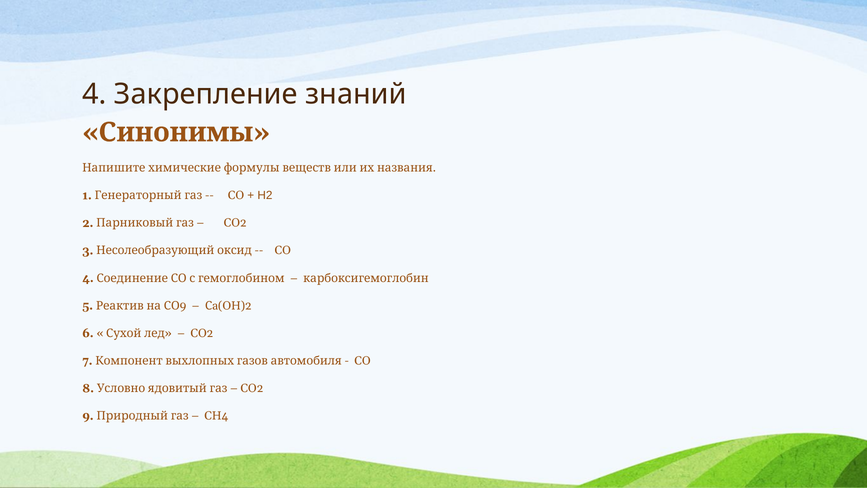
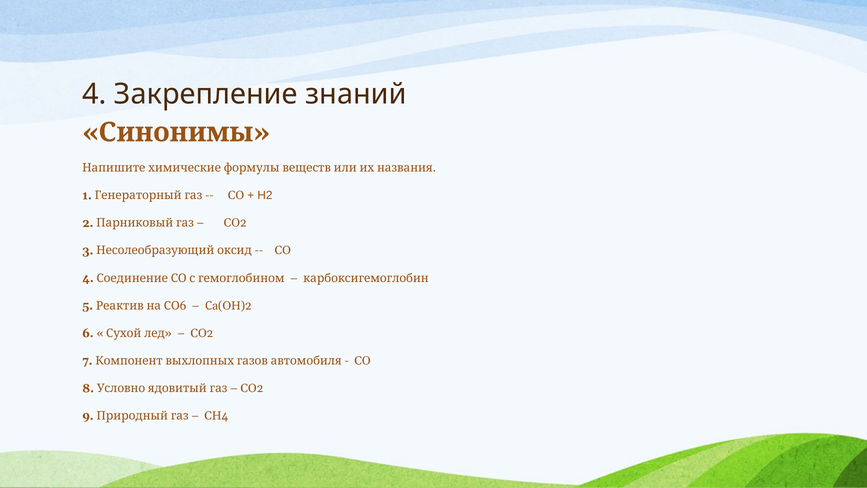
5 9: 9 -> 6
